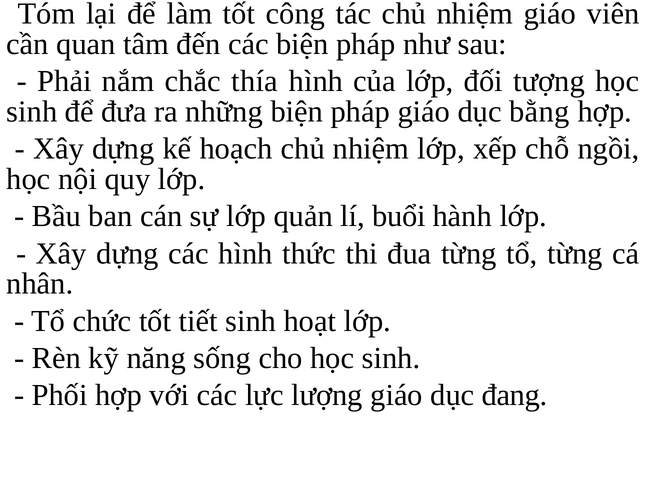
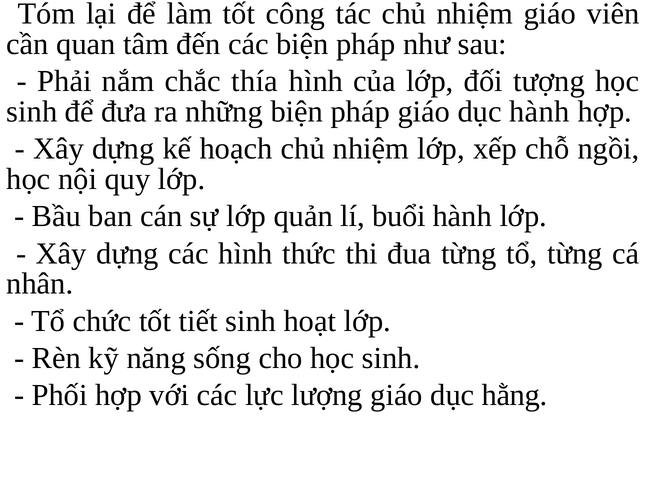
dục bằng: bằng -> hành
đang: đang -> hằng
